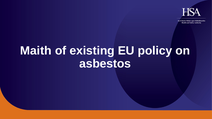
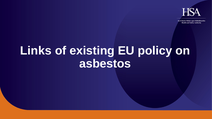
Maith: Maith -> Links
